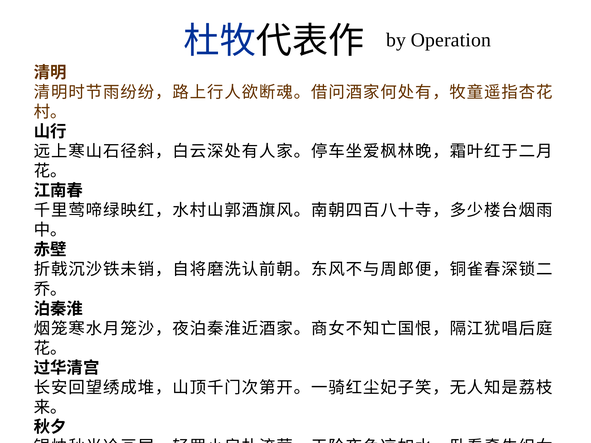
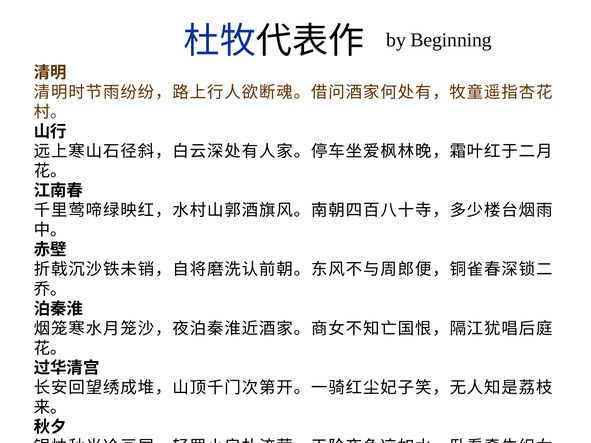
Operation: Operation -> Beginning
